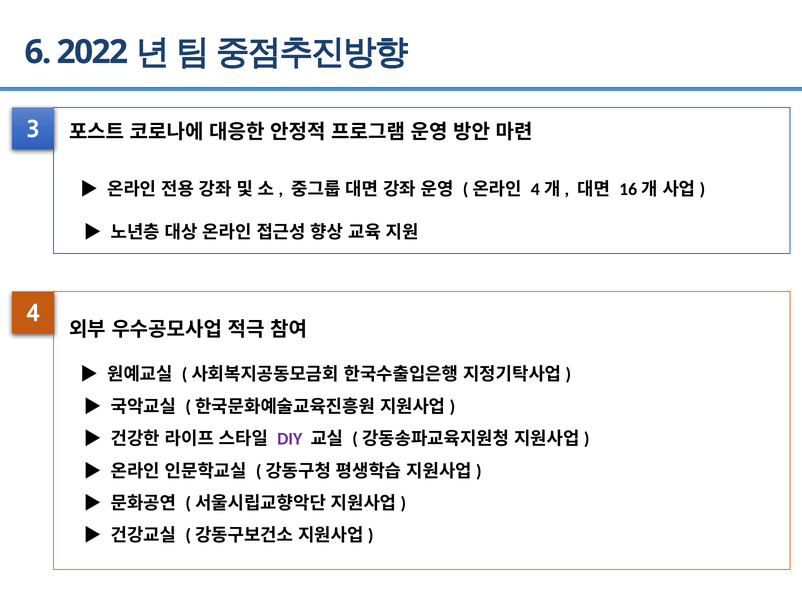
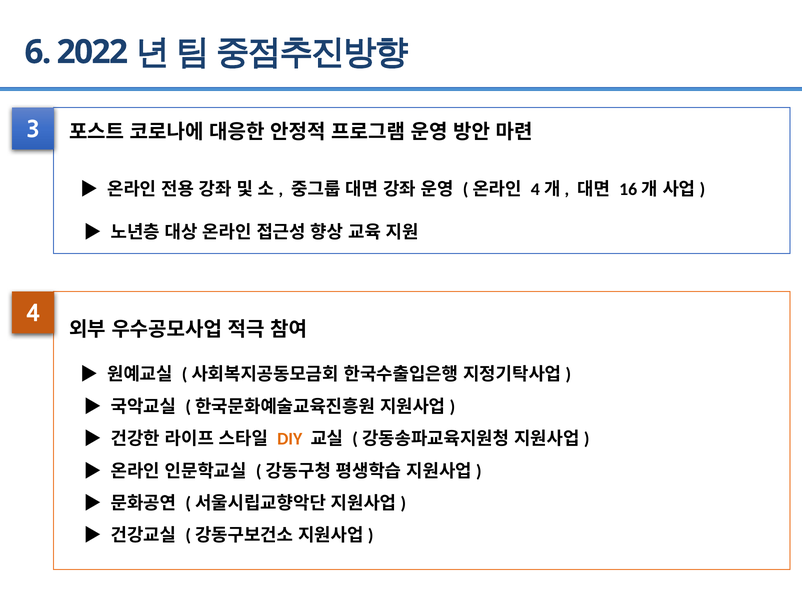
DIY colour: purple -> orange
